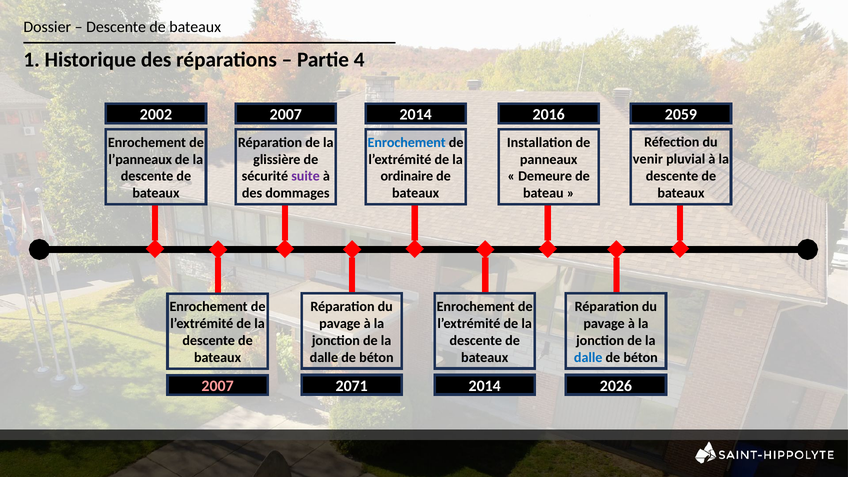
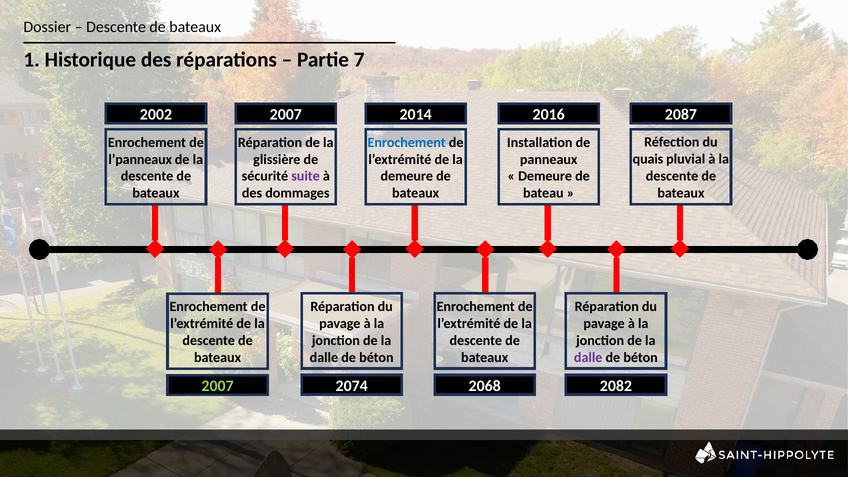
4: 4 -> 7
2059: 2059 -> 2087
venir: venir -> quais
ordinaire at (407, 176): ordinaire -> demeure
dalle at (588, 357) colour: blue -> purple
2071: 2071 -> 2074
2014 at (485, 386): 2014 -> 2068
2026: 2026 -> 2082
2007 at (218, 386) colour: pink -> light green
